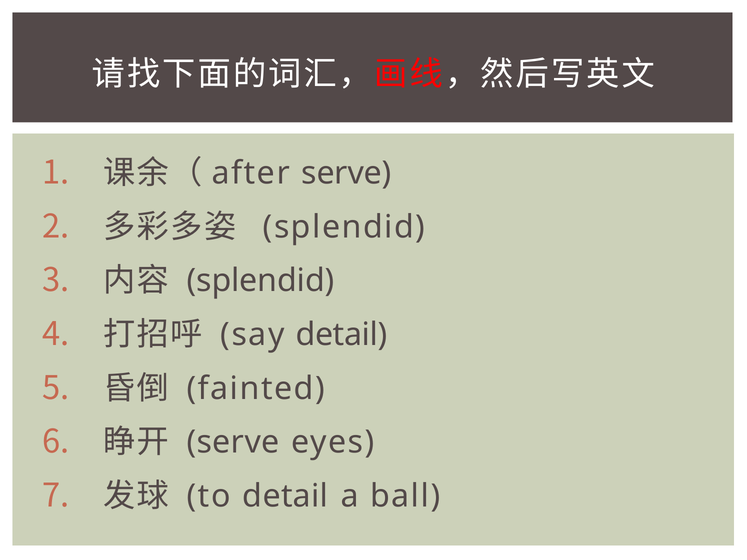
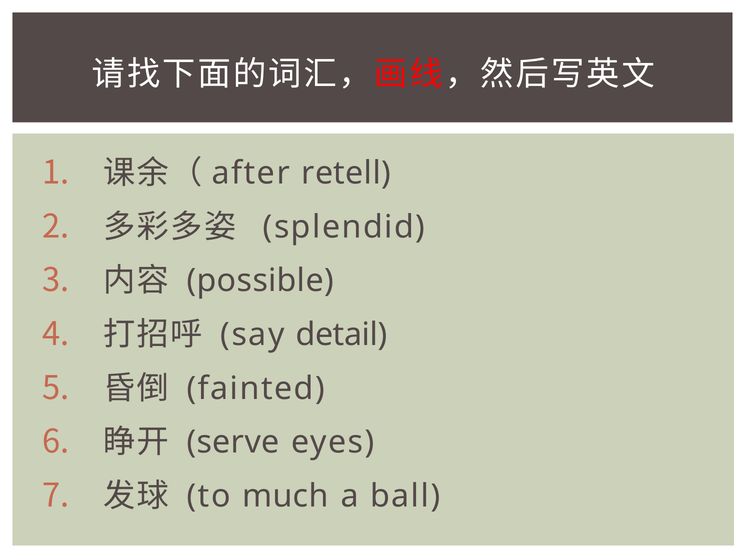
serve at (346, 173): serve -> retell
splendid at (261, 281): splendid -> possible
to detail: detail -> much
